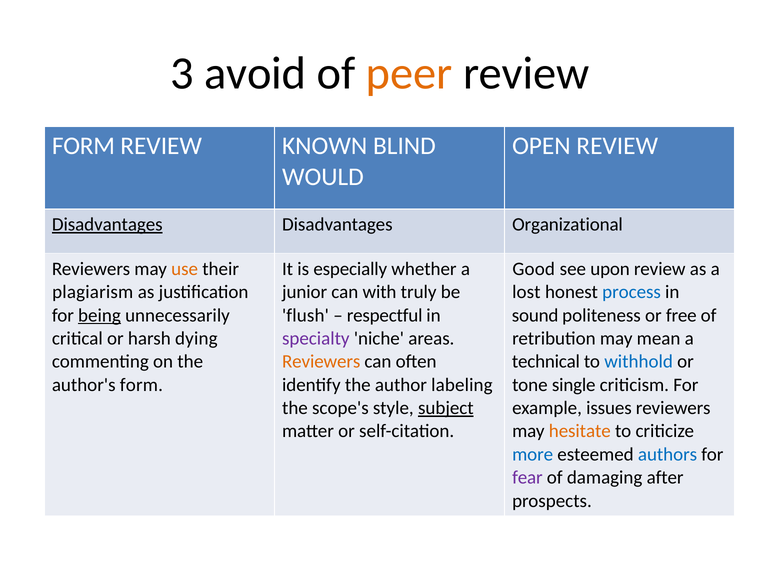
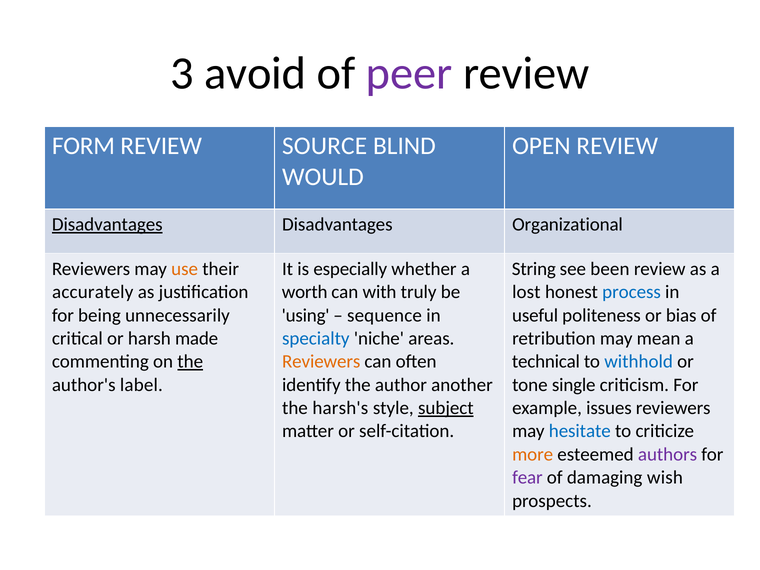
peer colour: orange -> purple
KNOWN: KNOWN -> SOURCE
Good: Good -> String
upon: upon -> been
plagiarism: plagiarism -> accurately
junior: junior -> worth
being underline: present -> none
flush: flush -> using
respectful: respectful -> sequence
sound: sound -> useful
free: free -> bias
dying: dying -> made
specialty colour: purple -> blue
the at (190, 362) underline: none -> present
author's form: form -> label
labeling: labeling -> another
scope's: scope's -> harsh's
hesitate colour: orange -> blue
more colour: blue -> orange
authors colour: blue -> purple
after: after -> wish
